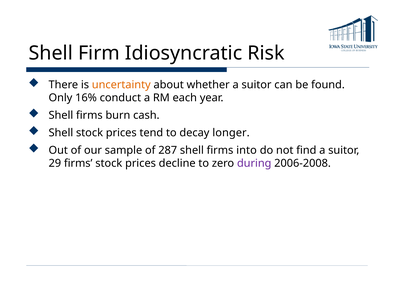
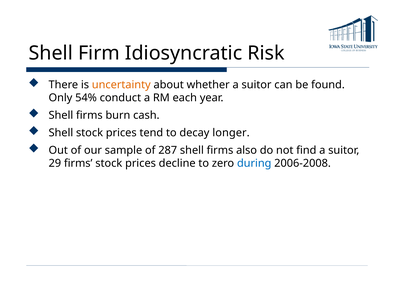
16%: 16% -> 54%
into: into -> also
during colour: purple -> blue
